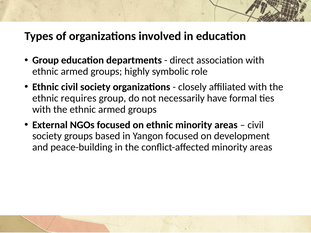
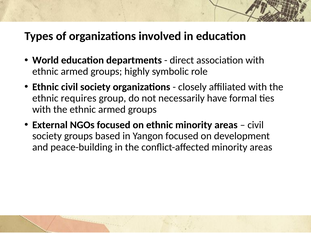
Group at (46, 60): Group -> World
